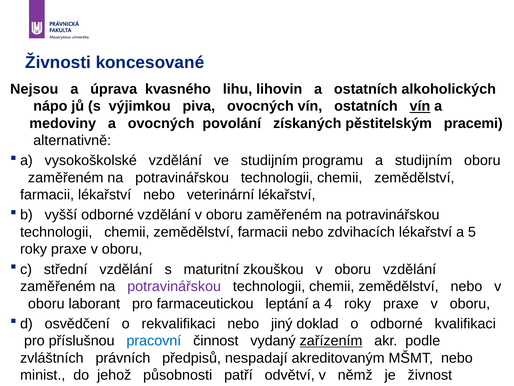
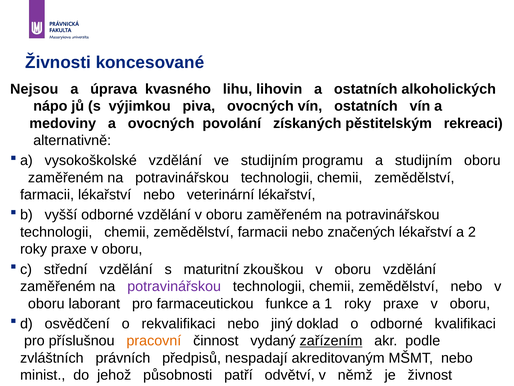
vín at (420, 106) underline: present -> none
pracemi: pracemi -> rekreaci
zdvihacích: zdvihacích -> značených
a 5: 5 -> 2
leptání: leptání -> funkce
4: 4 -> 1
pracovní colour: blue -> orange
